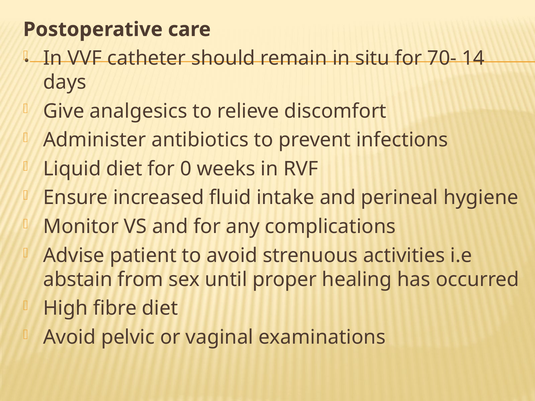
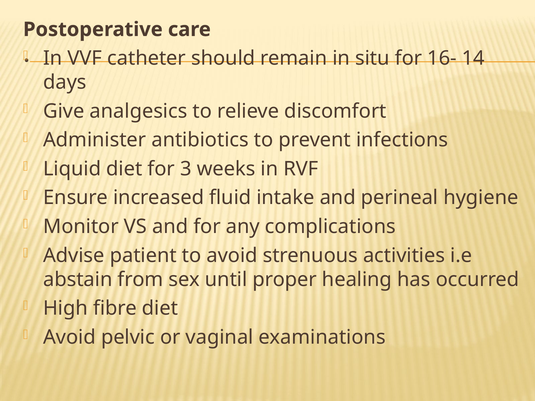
70-: 70- -> 16-
0: 0 -> 3
